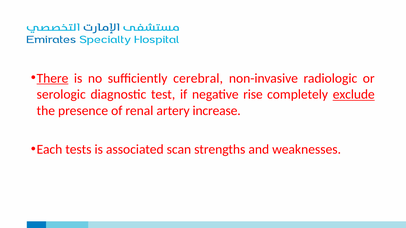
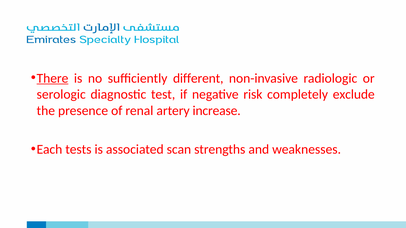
cerebral: cerebral -> different
rise: rise -> risk
exclude underline: present -> none
